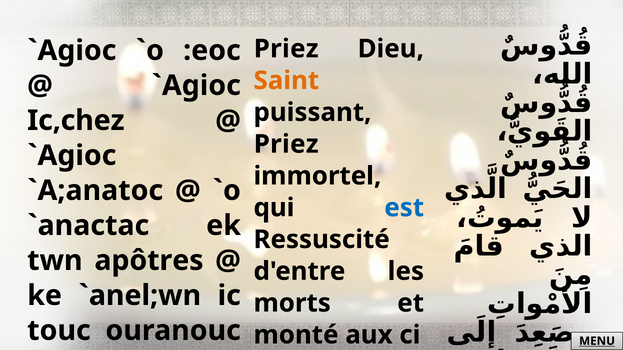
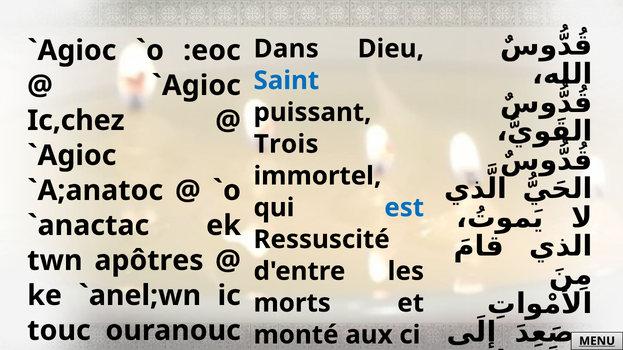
Priez at (286, 49): Priez -> Dans
Saint colour: orange -> blue
Priez at (286, 144): Priez -> Trois
